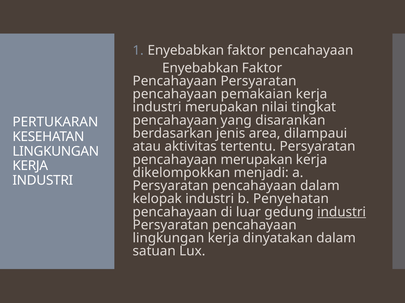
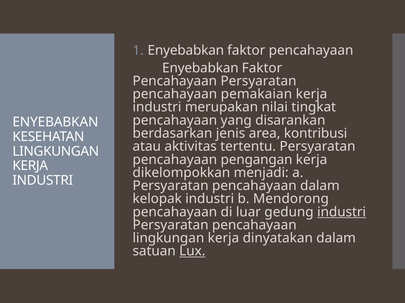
PERTUKARAN at (55, 122): PERTUKARAN -> ENYEBABKAN
dilampaui: dilampaui -> kontribusi
pencahayaan merupakan: merupakan -> pengangan
Penyehatan: Penyehatan -> Mendorong
Lux underline: none -> present
